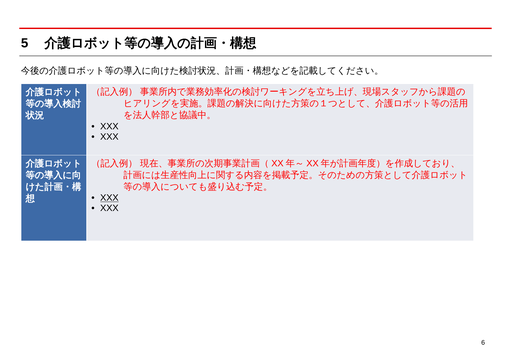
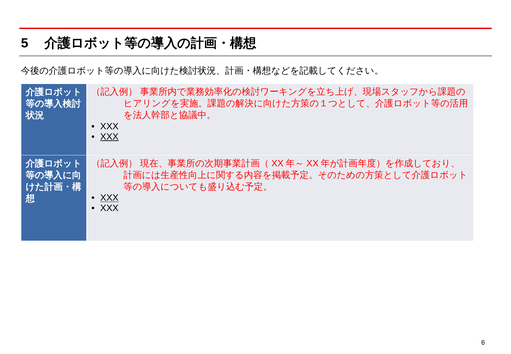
XXX at (109, 137) underline: none -> present
